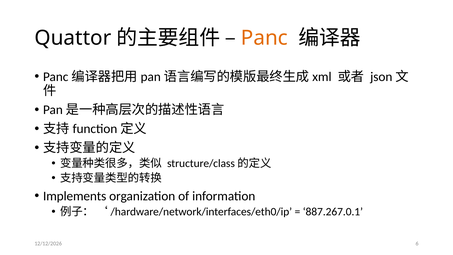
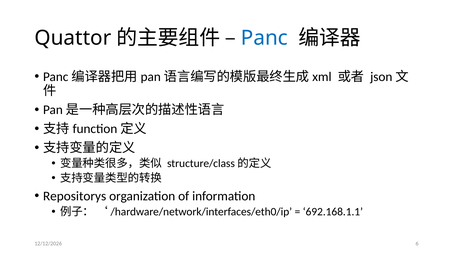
Panc colour: orange -> blue
Implements: Implements -> Repositorys
887.267.0.1: 887.267.0.1 -> 692.168.1.1
